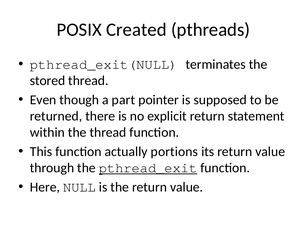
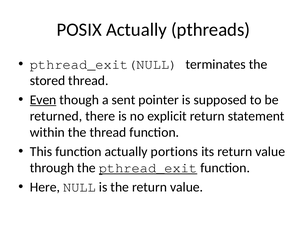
POSIX Created: Created -> Actually
Even underline: none -> present
part: part -> sent
